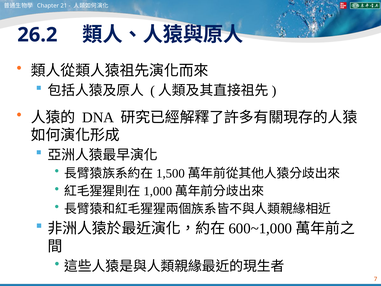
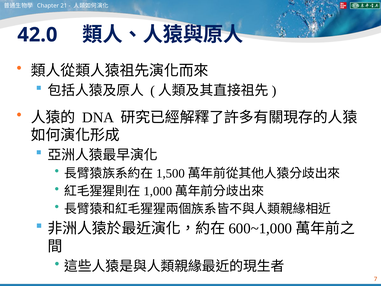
26.2: 26.2 -> 42.0
